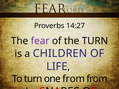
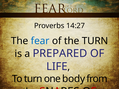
fear colour: purple -> blue
CHILDREN: CHILDREN -> PREPARED
one from: from -> body
